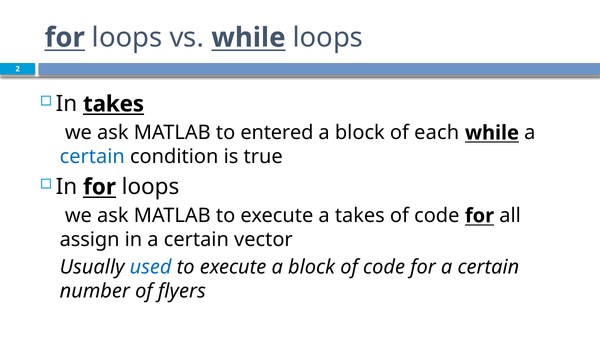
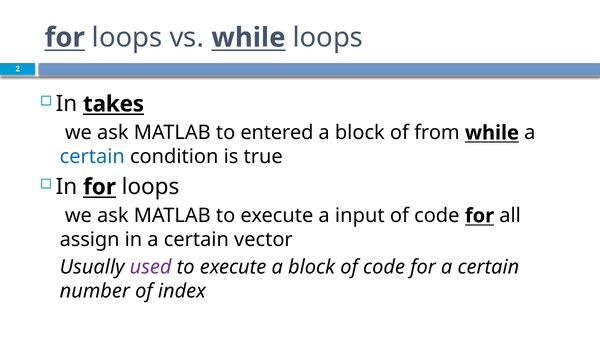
each: each -> from
a takes: takes -> input
used colour: blue -> purple
flyers: flyers -> index
